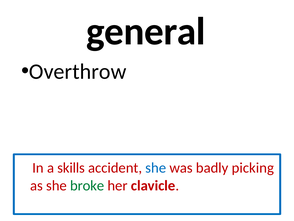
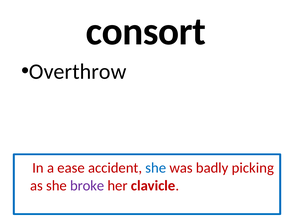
general: general -> consort
skills: skills -> ease
broke colour: green -> purple
